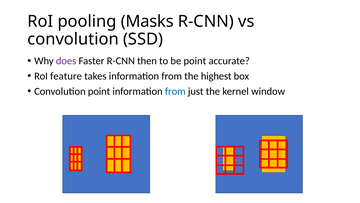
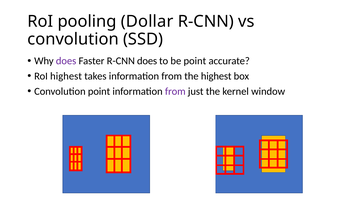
Masks: Masks -> Dollar
R-CNN then: then -> does
RoI feature: feature -> highest
from at (175, 91) colour: blue -> purple
